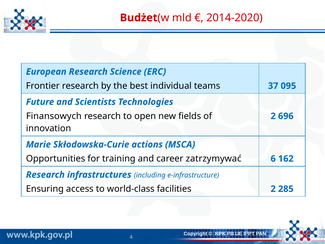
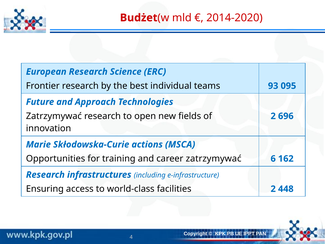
37: 37 -> 93
Scientists: Scientists -> Approach
Finansowych at (54, 116): Finansowych -> Zatrzymywać
285: 285 -> 448
